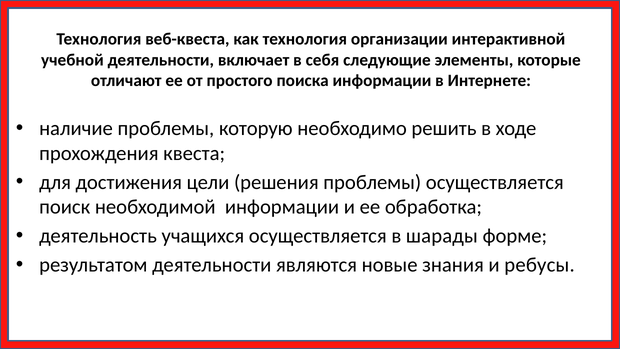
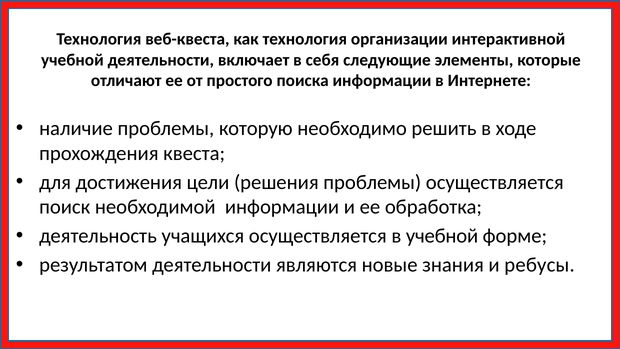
в шарады: шарады -> учебной
